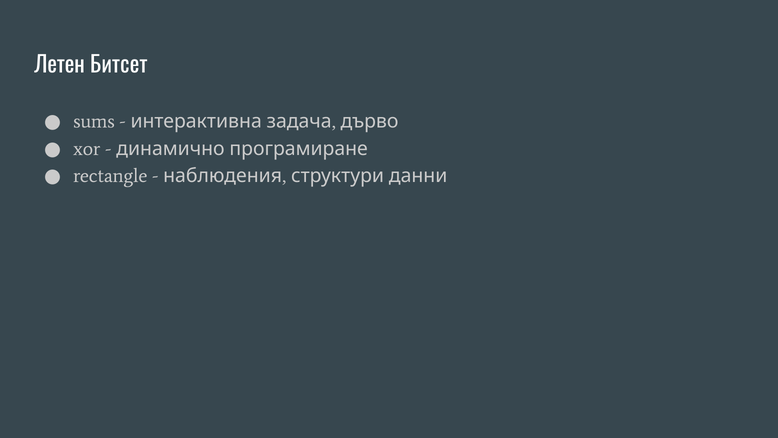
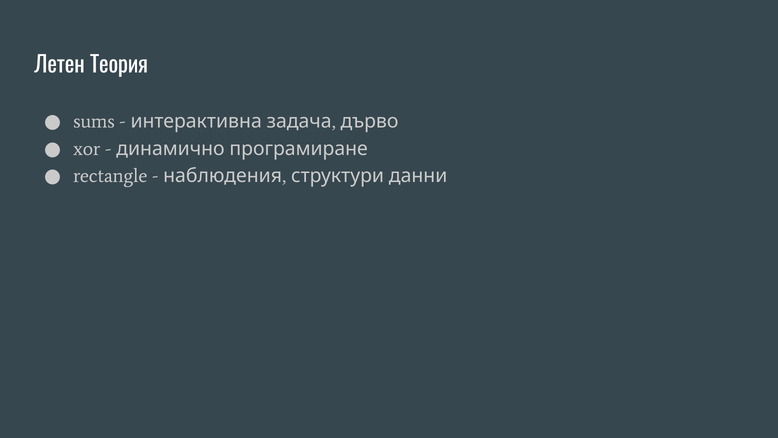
Битсет: Битсет -> Теория
